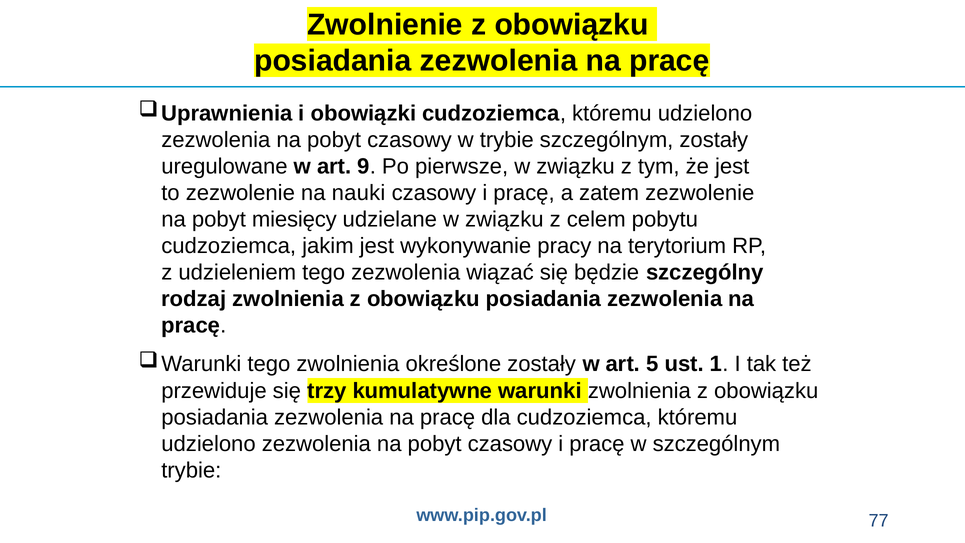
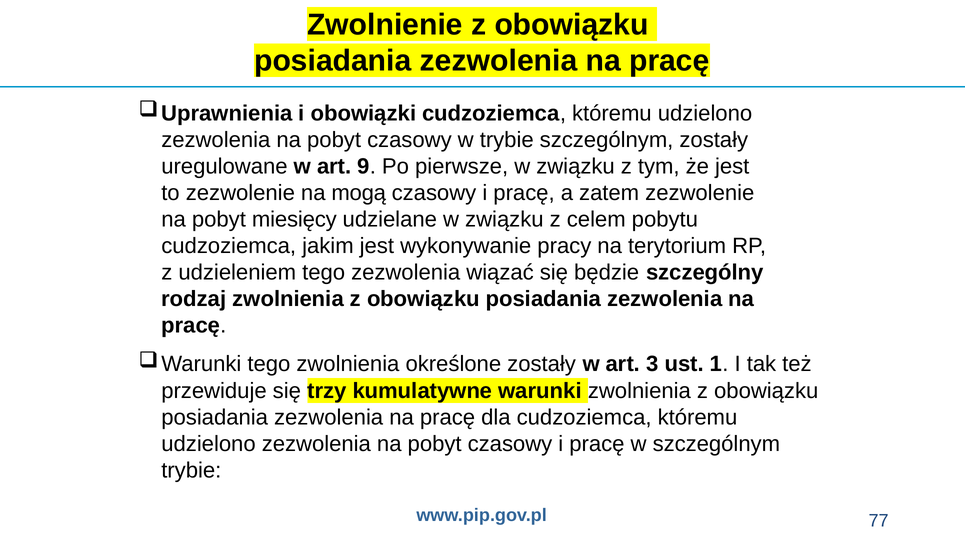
nauki: nauki -> mogą
5: 5 -> 3
